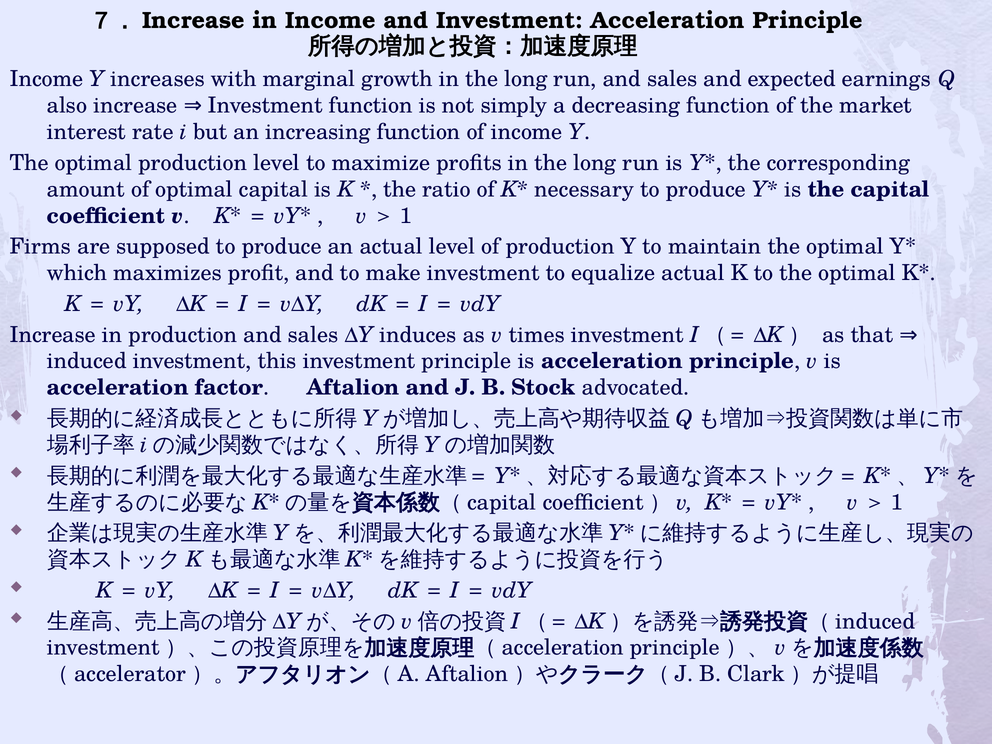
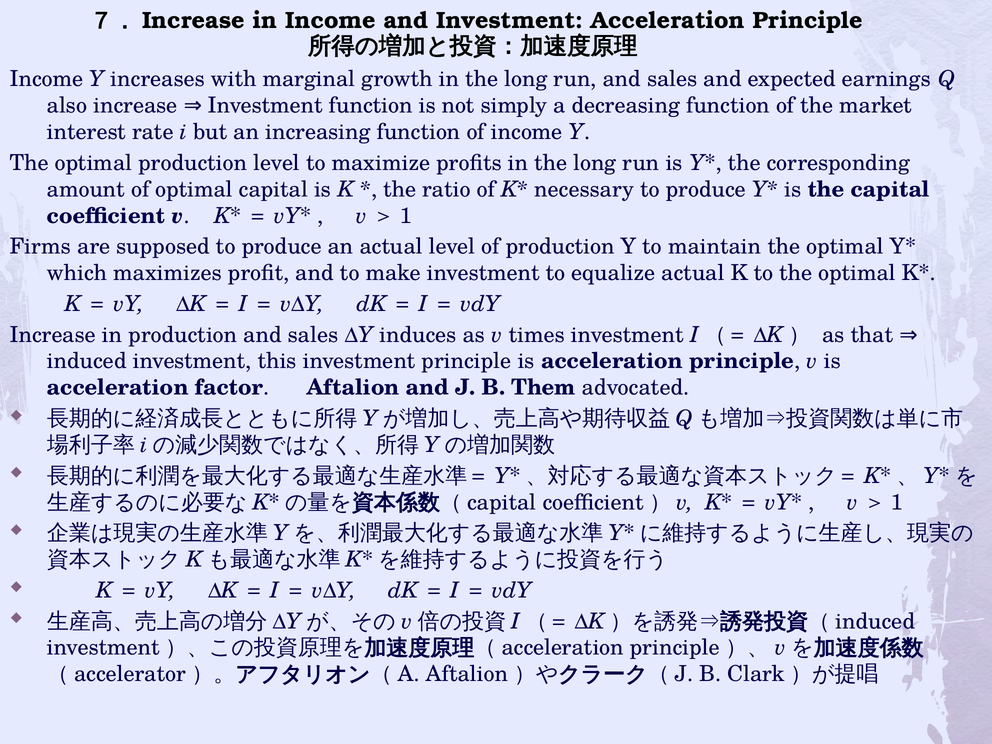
Stock: Stock -> Them
